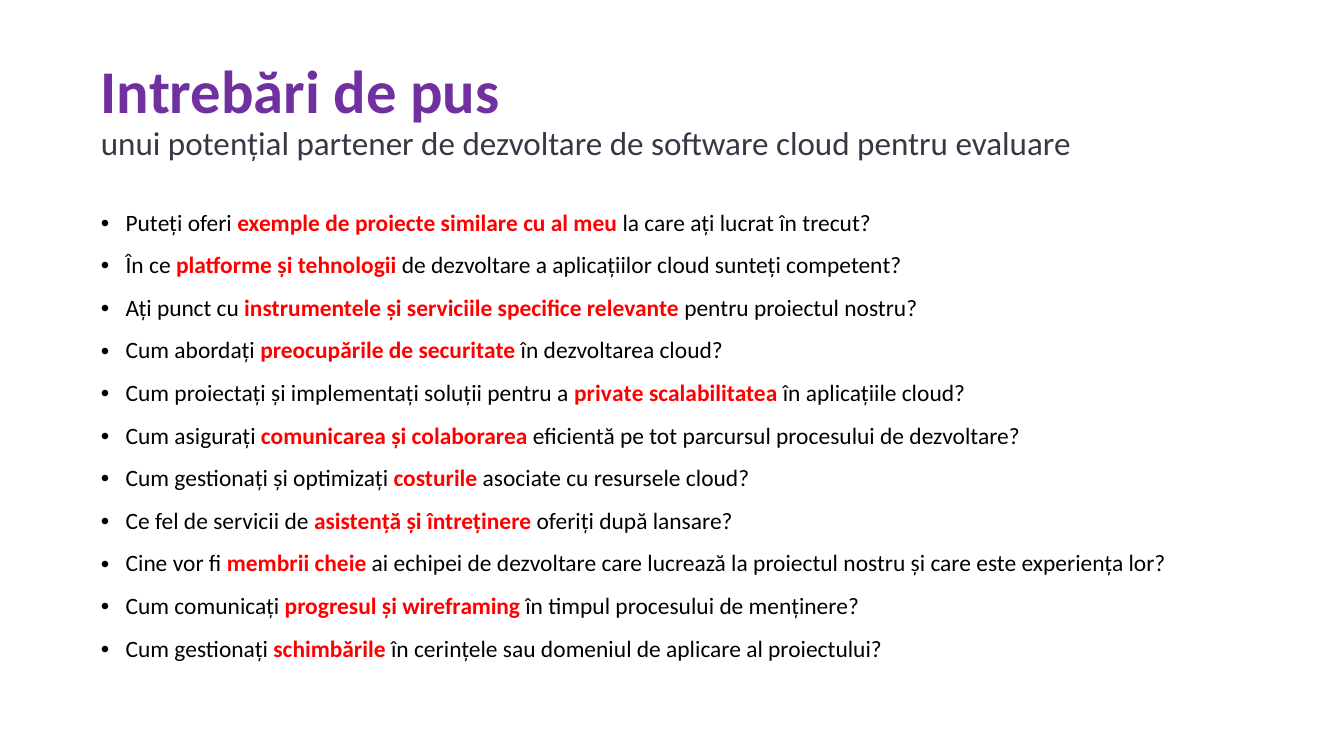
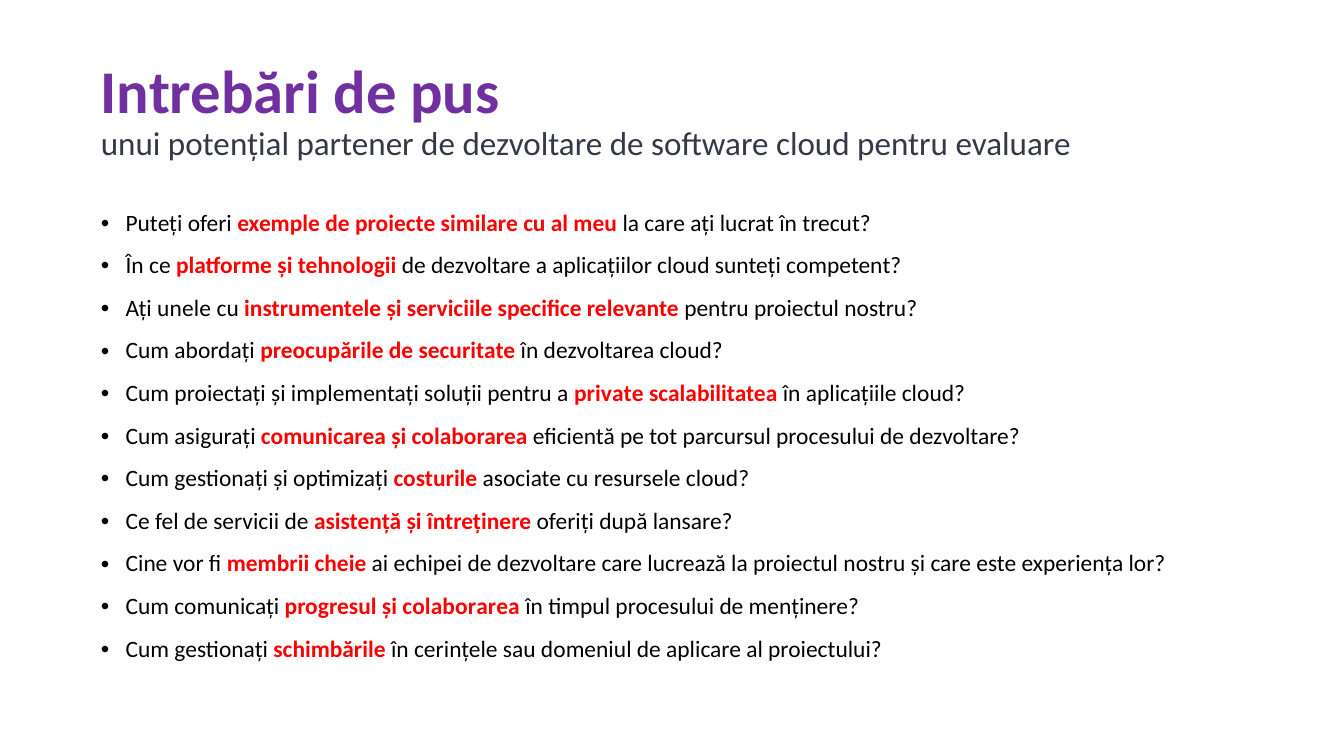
punct: punct -> unele
progresul și wireframing: wireframing -> colaborarea
